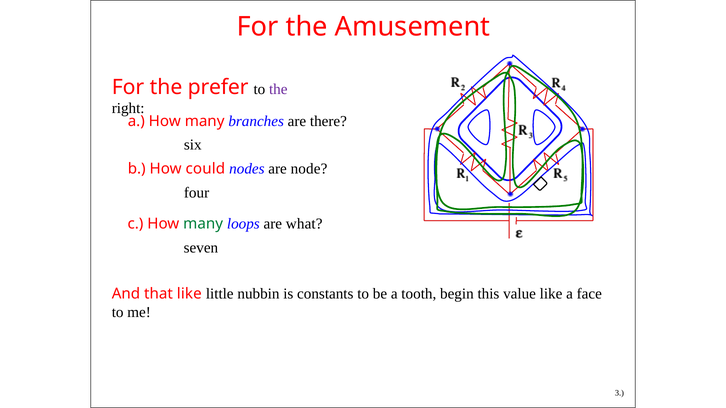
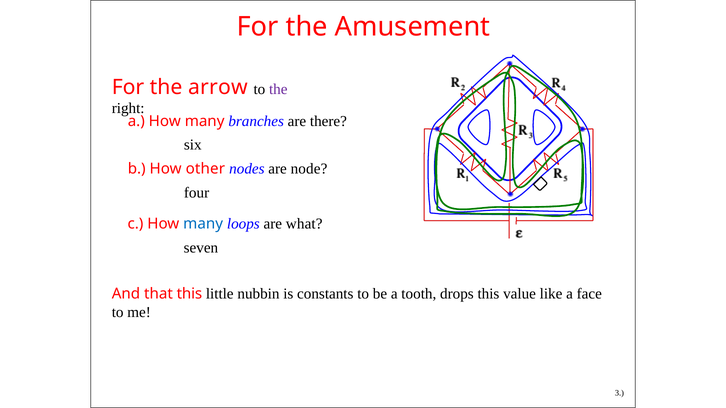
prefer: prefer -> arrow
could: could -> other
many at (203, 224) colour: green -> blue
that like: like -> this
begin: begin -> drops
